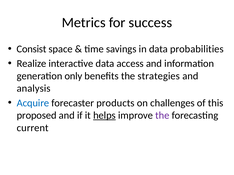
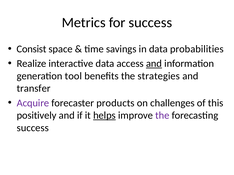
and at (154, 64) underline: none -> present
only: only -> tool
analysis: analysis -> transfer
Acquire colour: blue -> purple
proposed: proposed -> positively
current at (33, 128): current -> success
